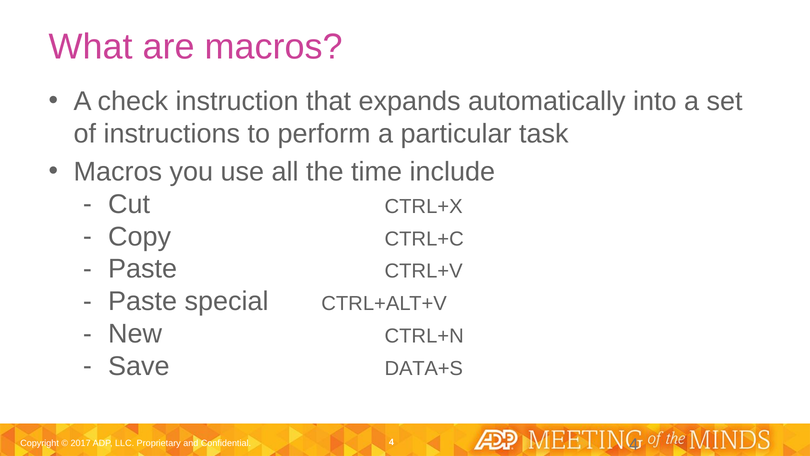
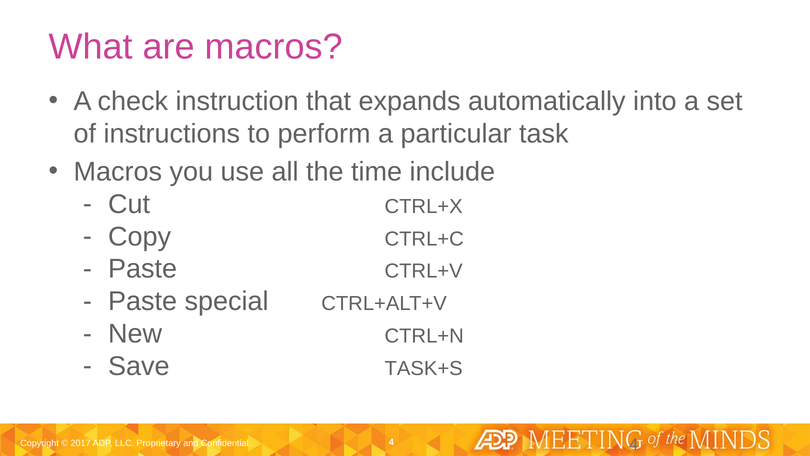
DATA+S: DATA+S -> TASK+S
